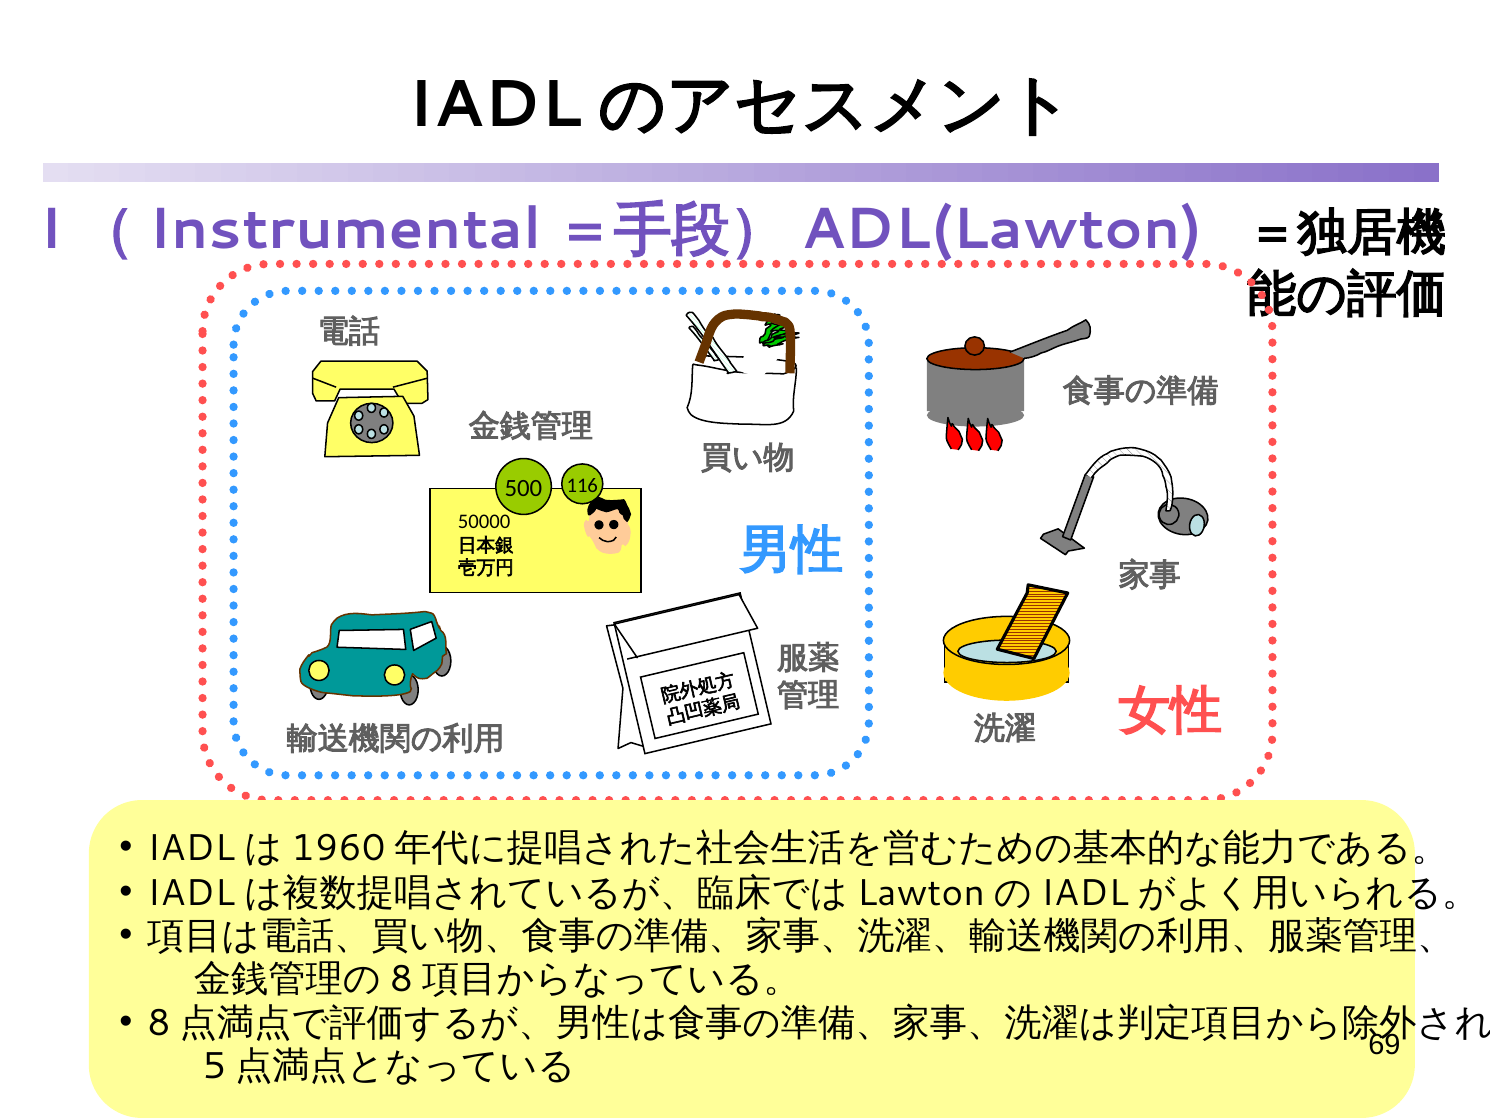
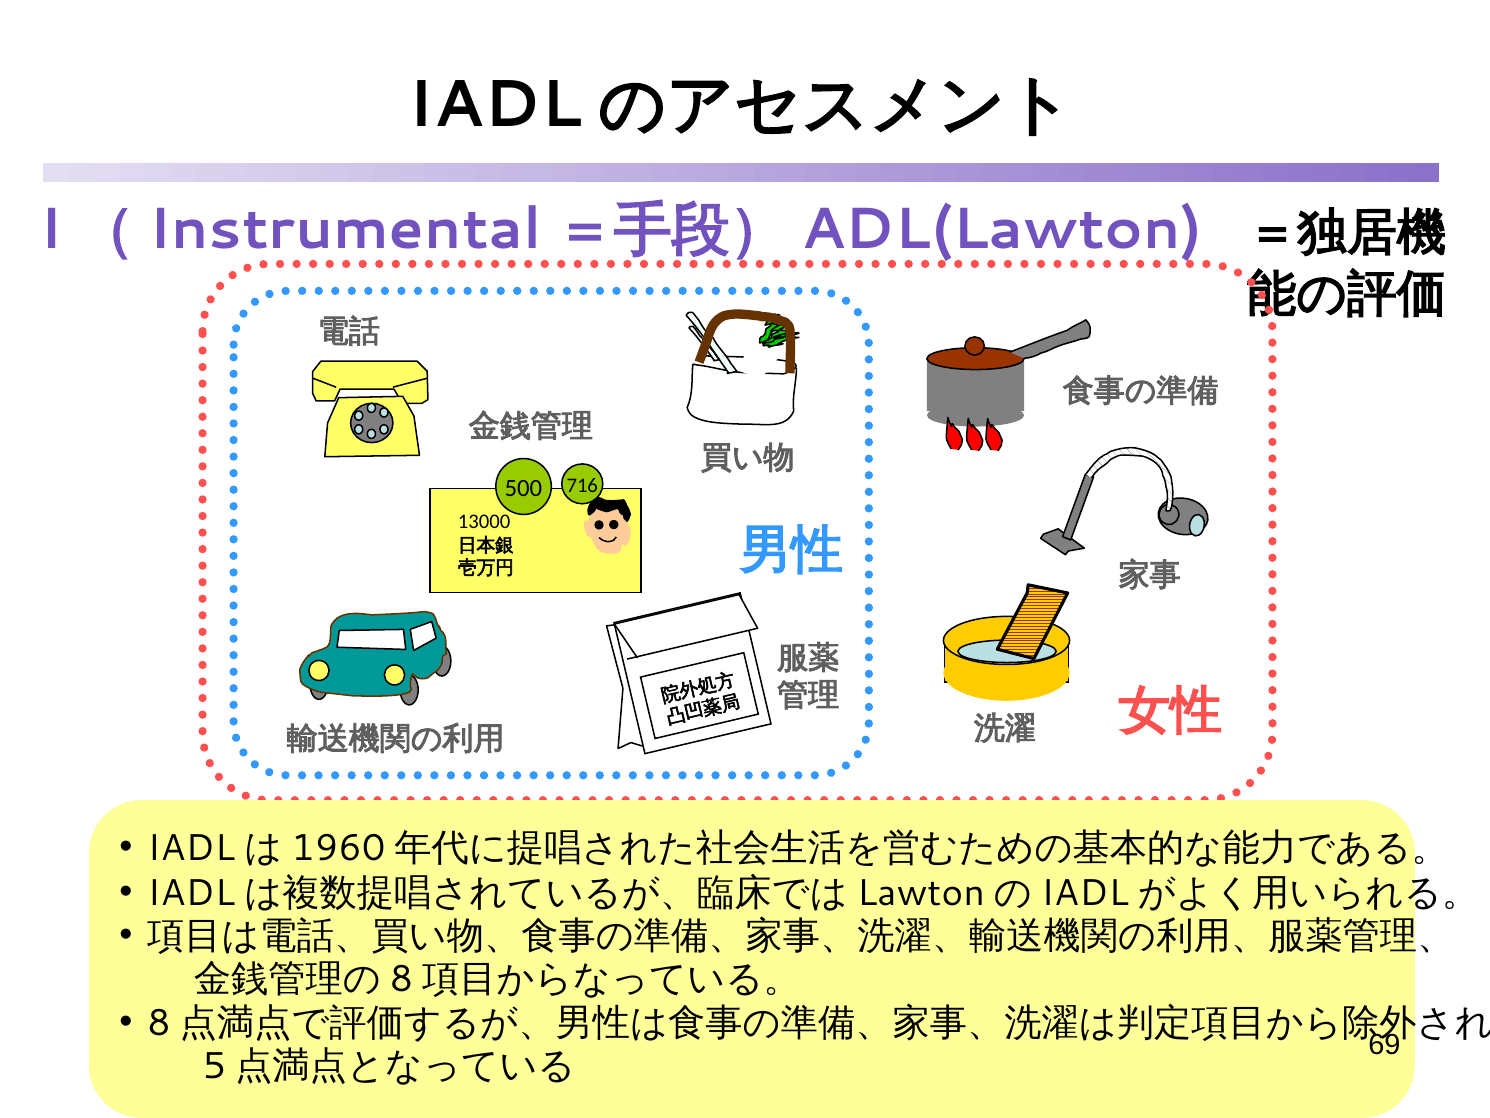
116: 116 -> 716
50000: 50000 -> 13000
